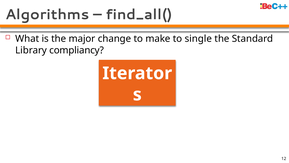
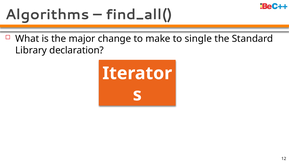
compliancy: compliancy -> declaration
